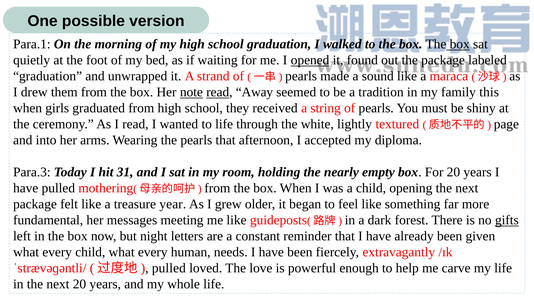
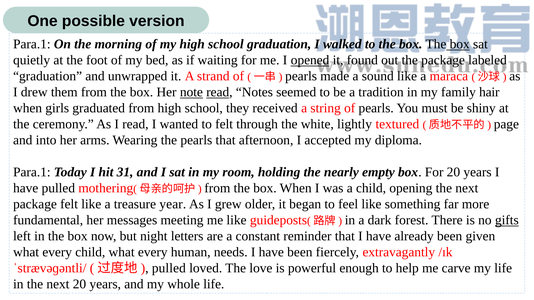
Away: Away -> Notes
this: this -> hair
to life: life -> felt
Para.3 at (32, 172): Para.3 -> Para.1
